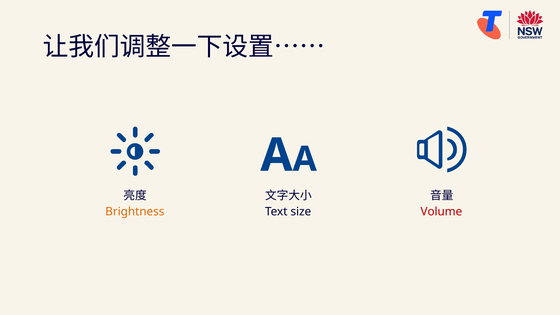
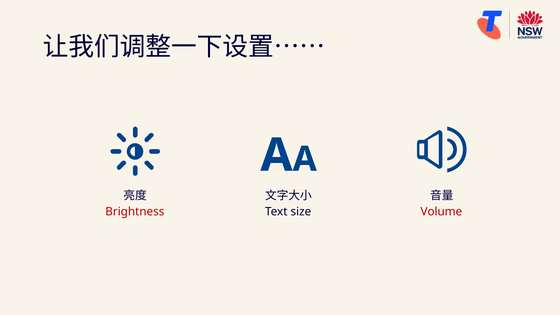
Brightness colour: orange -> red
